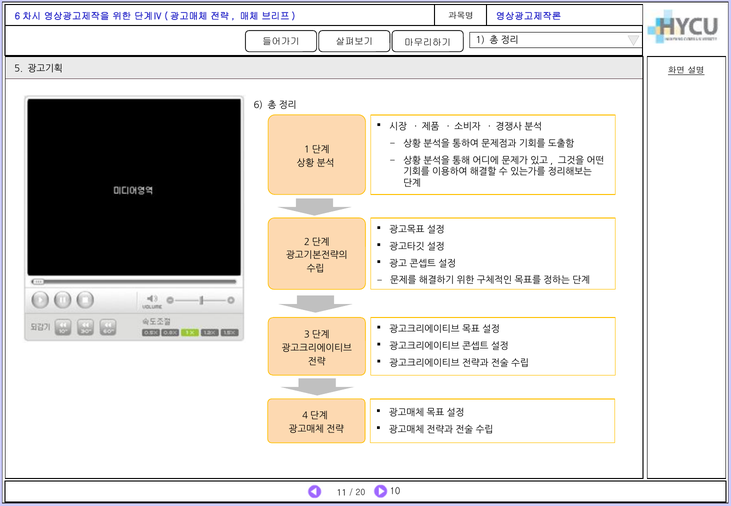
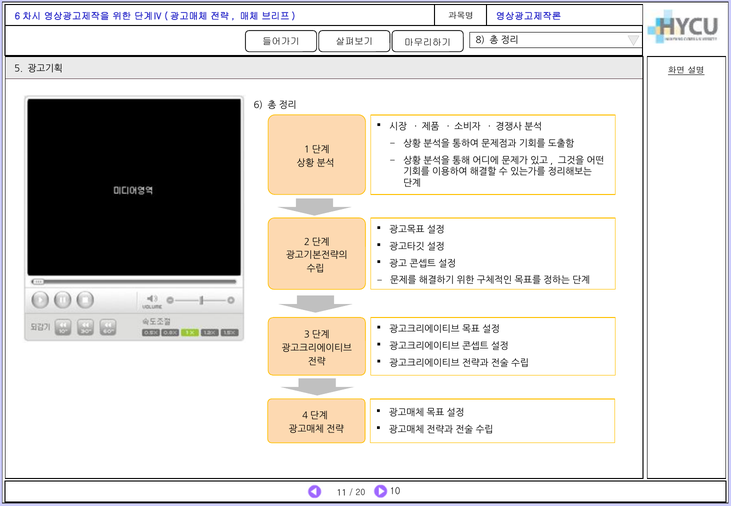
1: 1 -> 8
